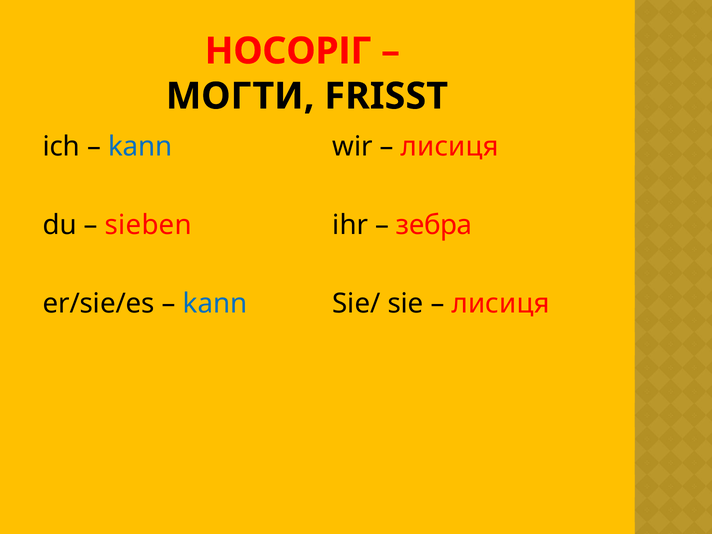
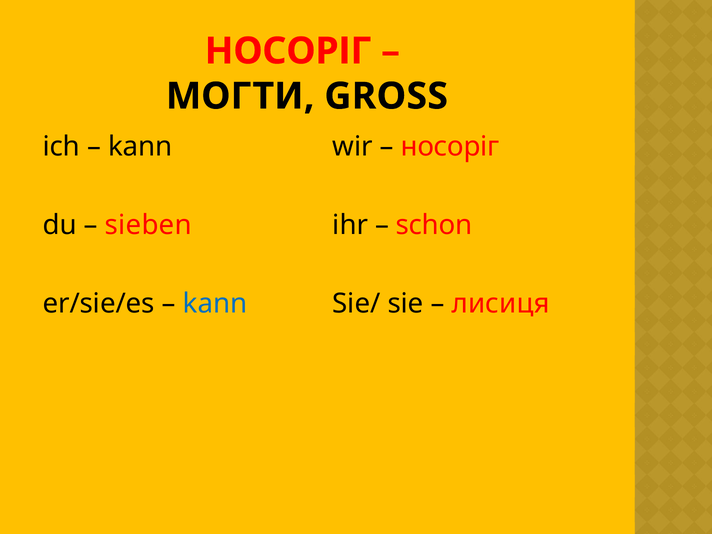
FRISST: FRISST -> GROSS
kann at (140, 147) colour: blue -> black
лисиця at (450, 147): лисиця -> носоріг
зебра: зебра -> schon
